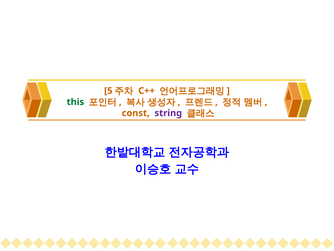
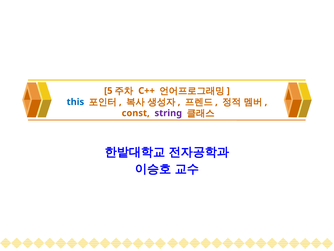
this colour: green -> blue
